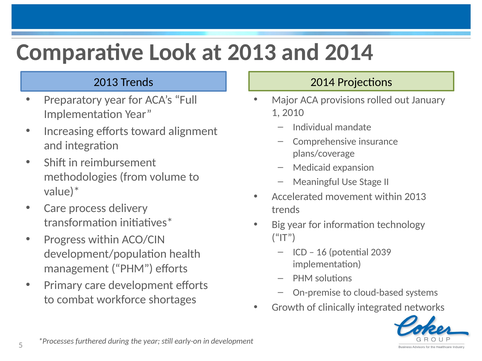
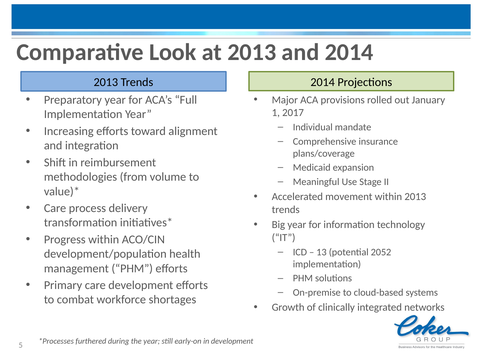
2010: 2010 -> 2017
16: 16 -> 13
2039: 2039 -> 2052
